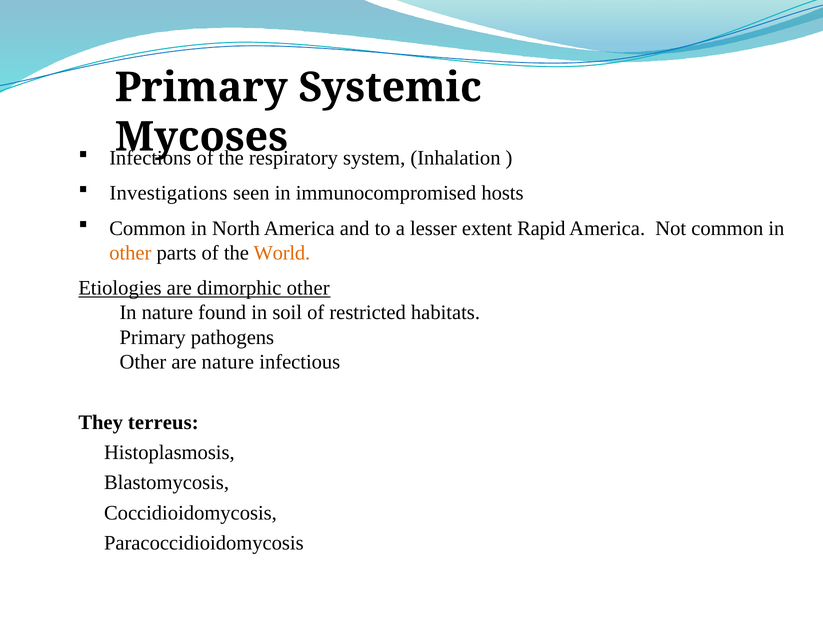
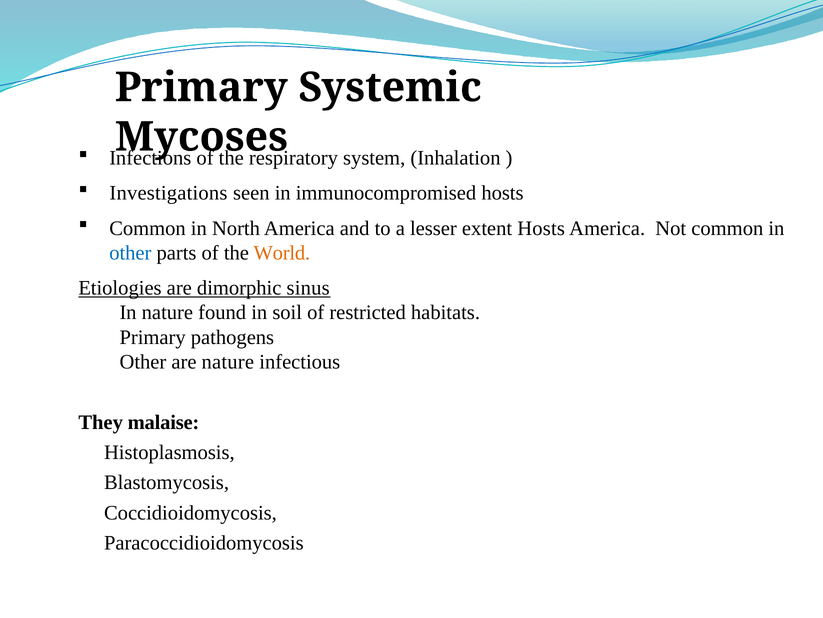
extent Rapid: Rapid -> Hosts
other at (130, 253) colour: orange -> blue
dimorphic other: other -> sinus
terreus: terreus -> malaise
